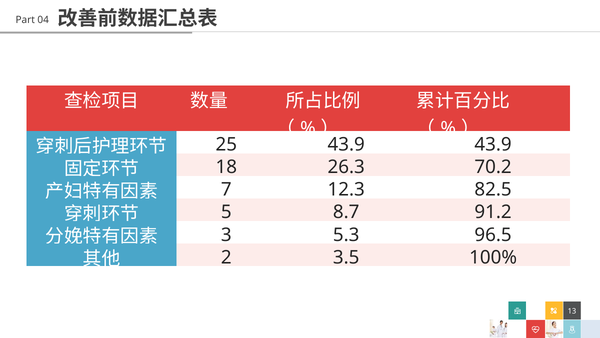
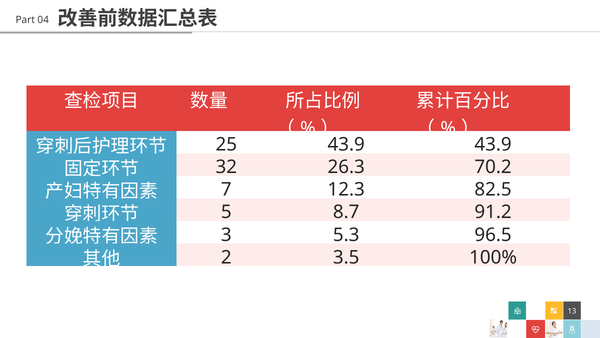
18: 18 -> 32
